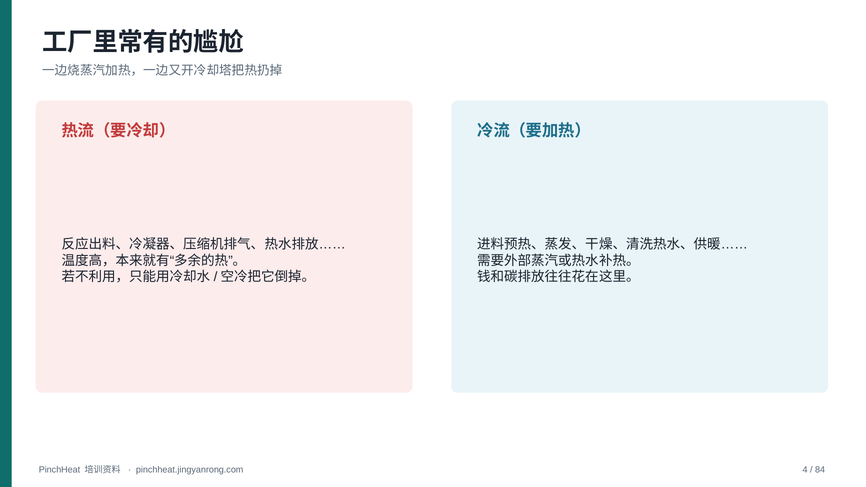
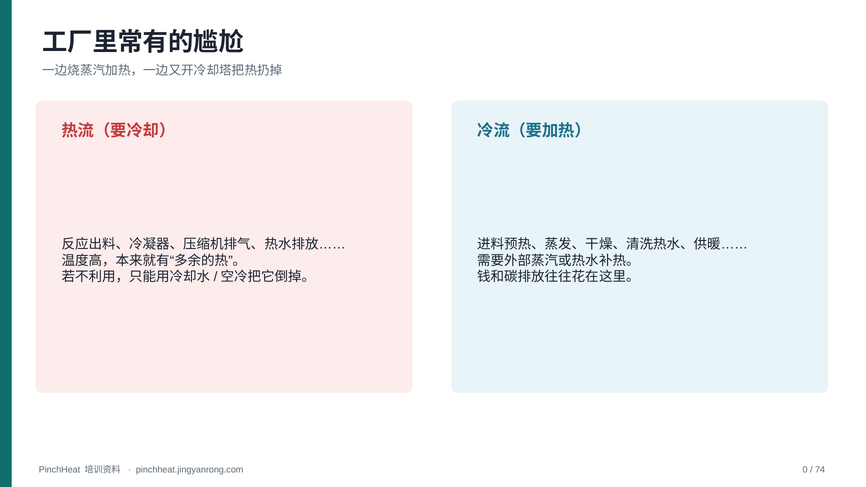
4: 4 -> 0
84: 84 -> 74
